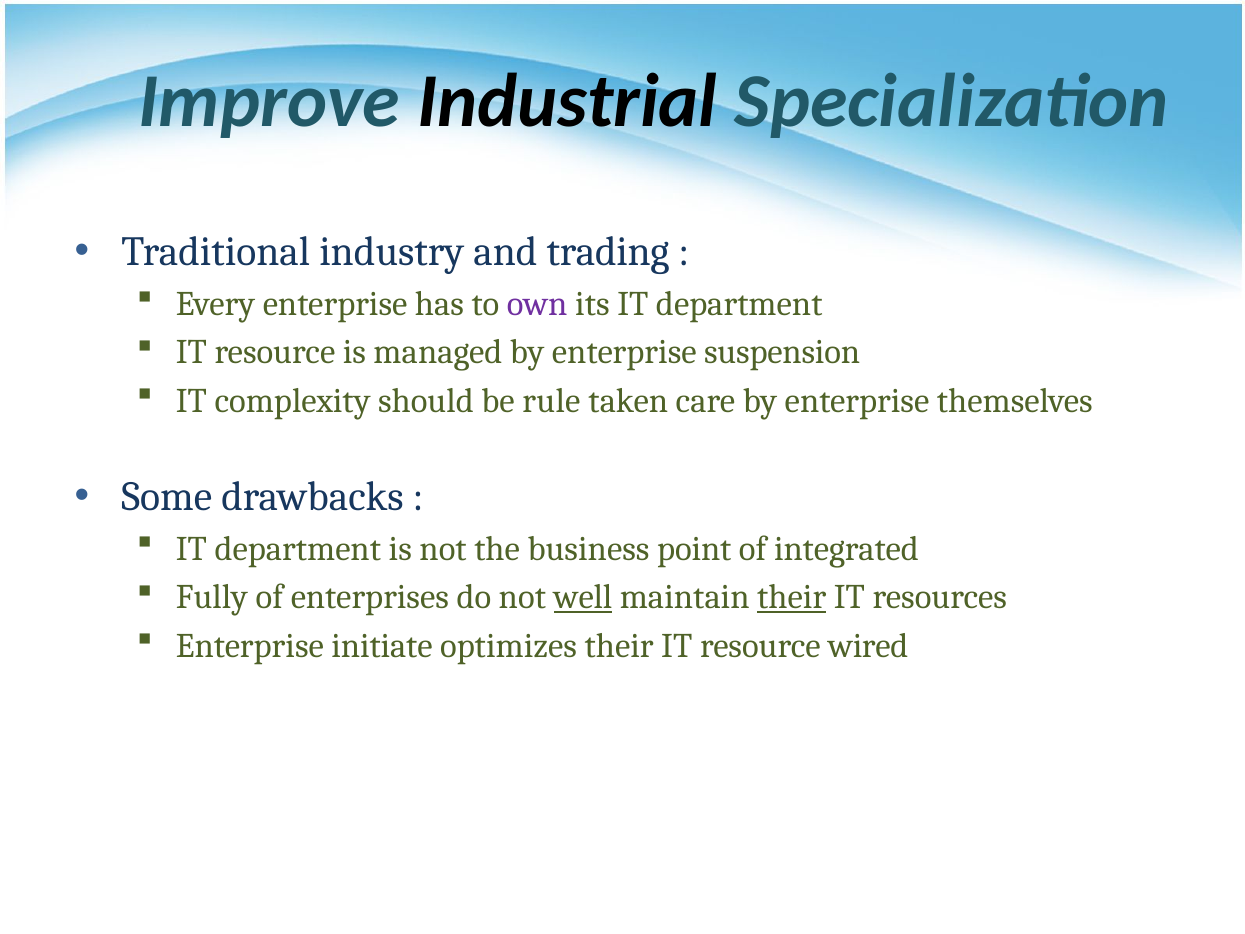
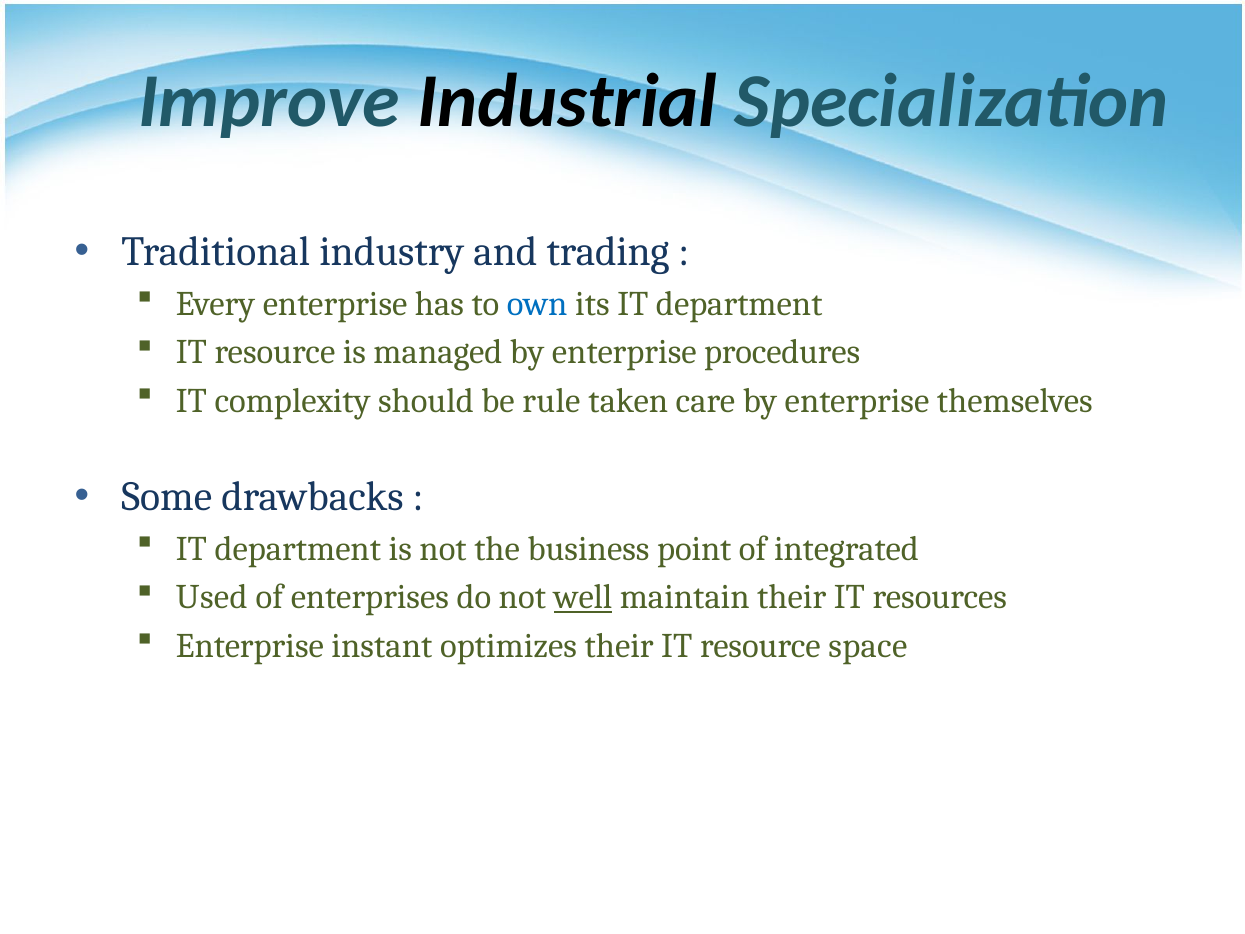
own colour: purple -> blue
suspension: suspension -> procedures
Fully: Fully -> Used
their at (792, 597) underline: present -> none
initiate: initiate -> instant
wired: wired -> space
